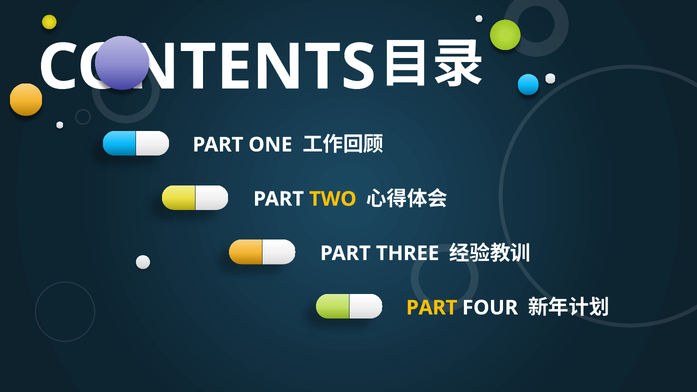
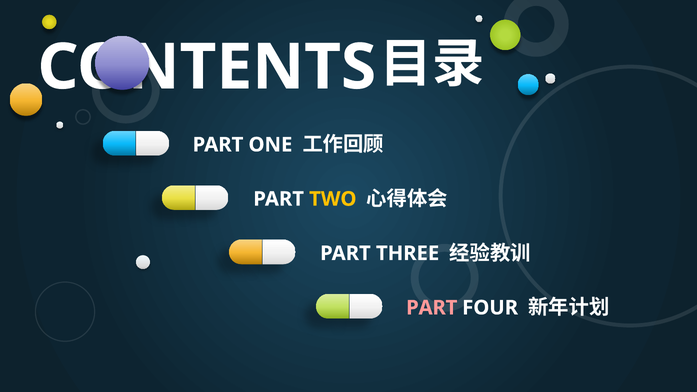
PART at (432, 308) colour: yellow -> pink
